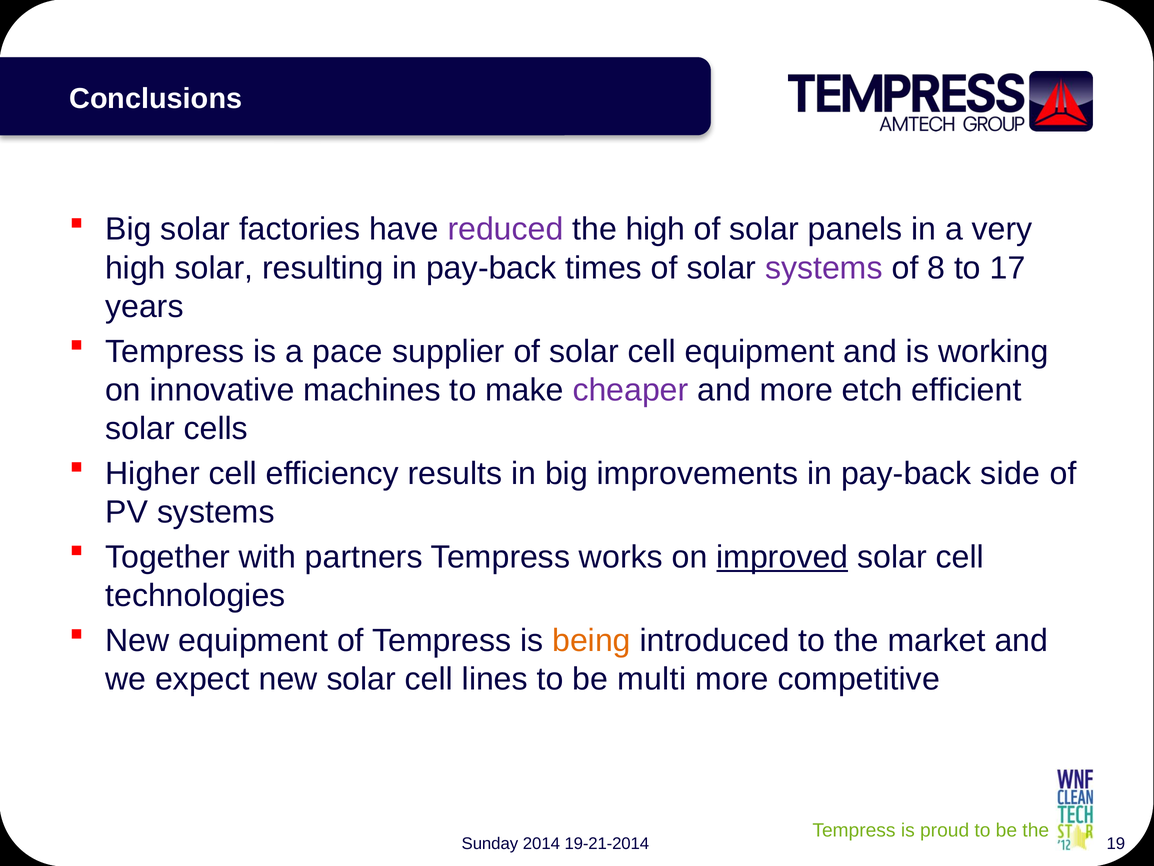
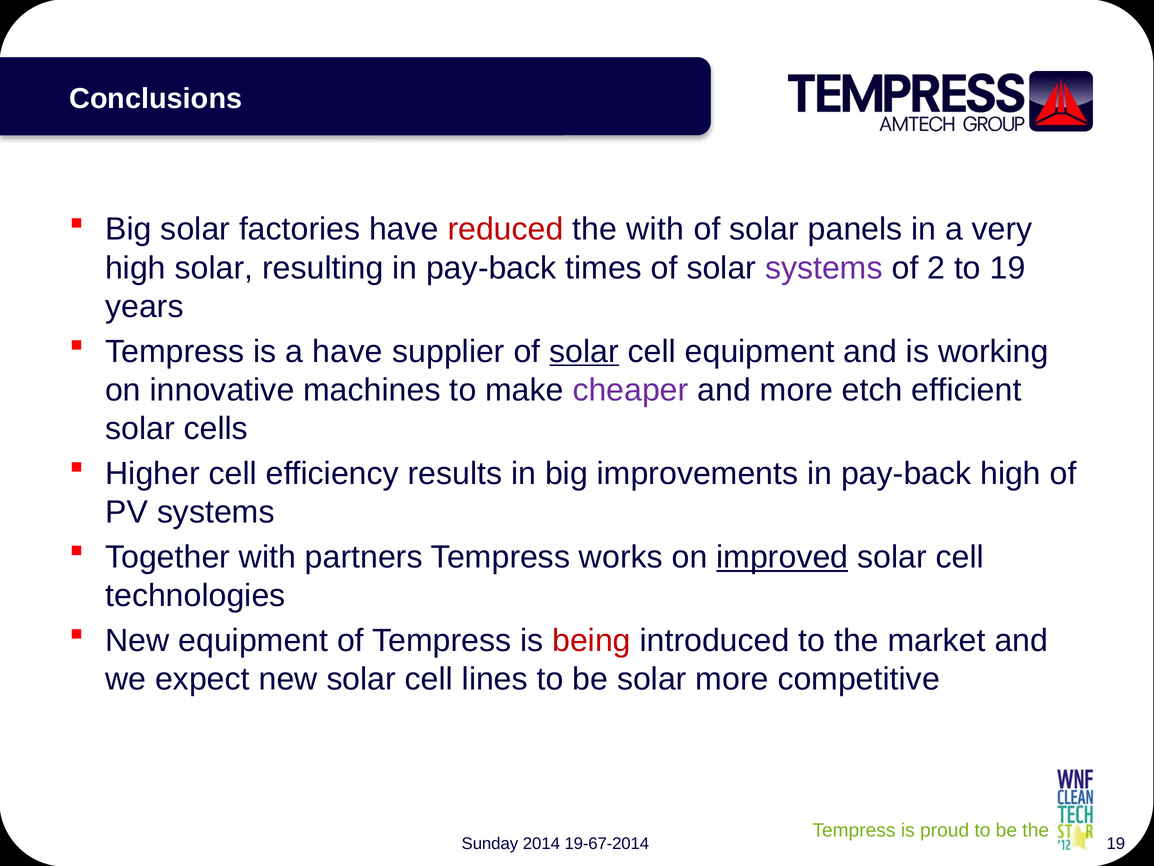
reduced colour: purple -> red
the high: high -> with
8: 8 -> 2
to 17: 17 -> 19
a pace: pace -> have
solar at (584, 351) underline: none -> present
pay-back side: side -> high
being colour: orange -> red
be multi: multi -> solar
19-21-2014: 19-21-2014 -> 19-67-2014
